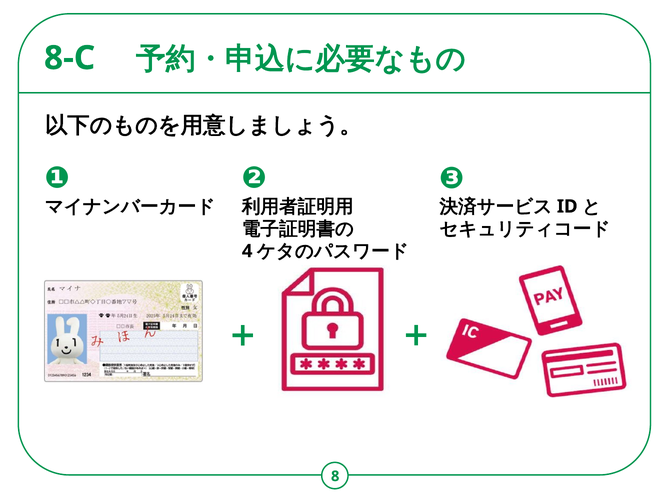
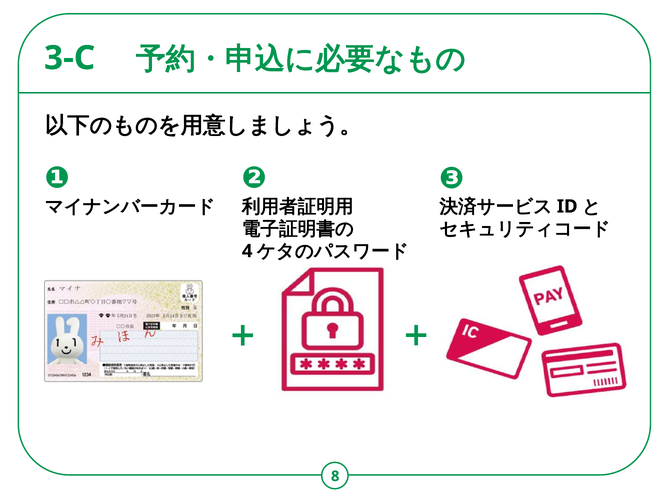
8-C: 8-C -> 3-C
